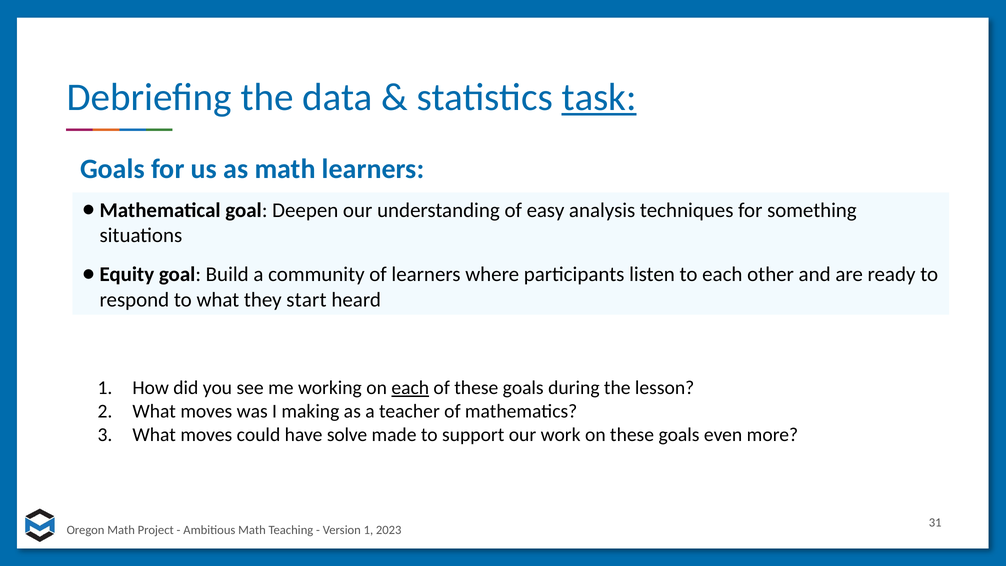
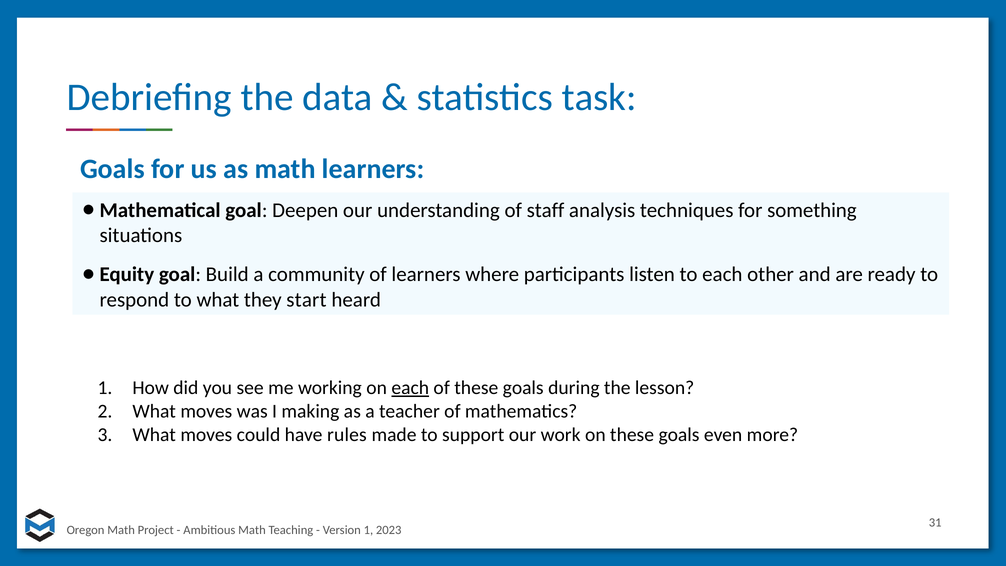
task underline: present -> none
easy: easy -> staff
solve: solve -> rules
